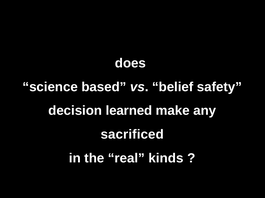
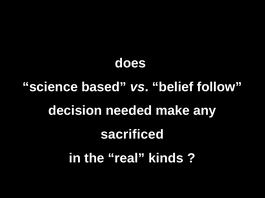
safety: safety -> follow
learned: learned -> needed
